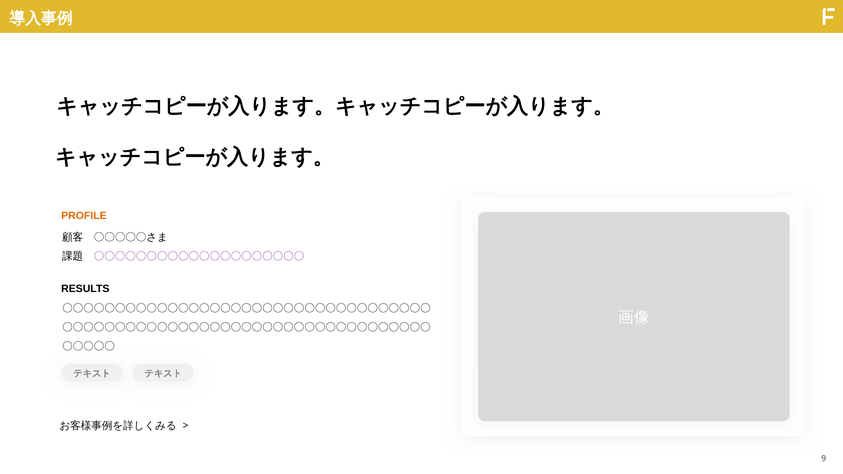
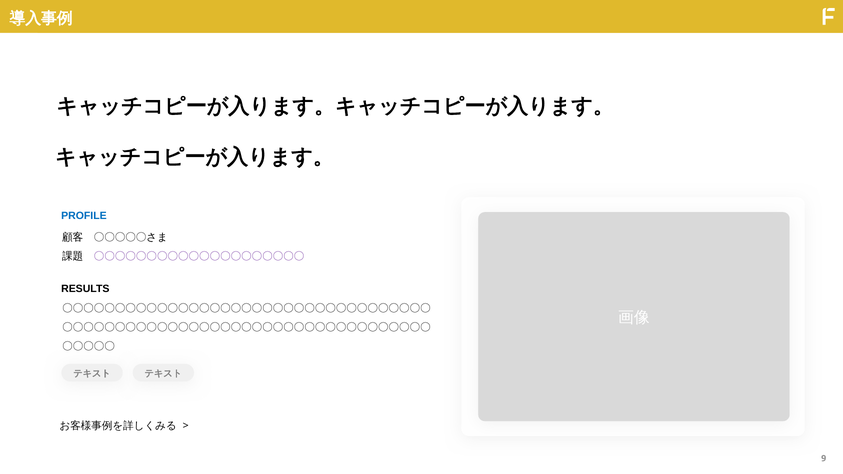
PROFILE colour: orange -> blue
